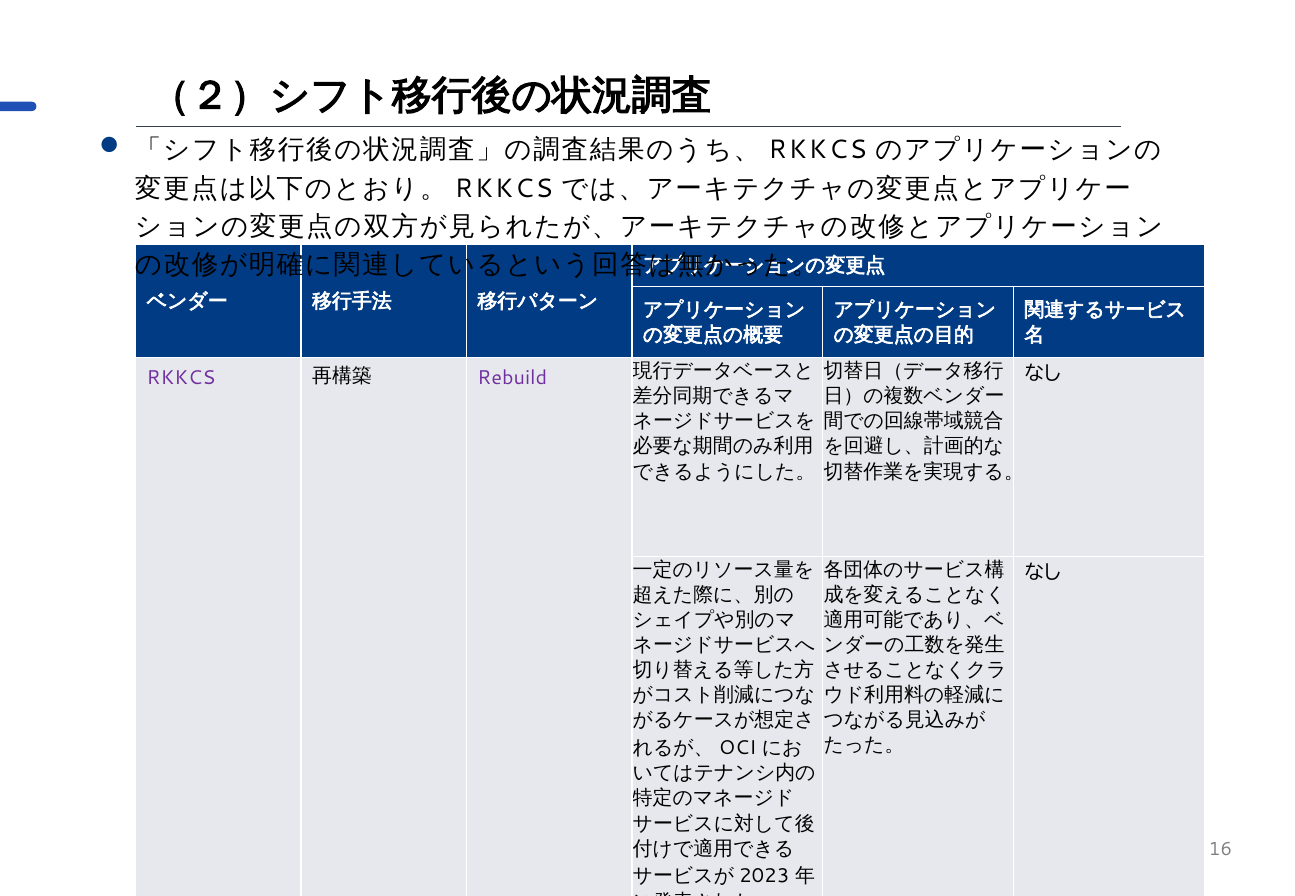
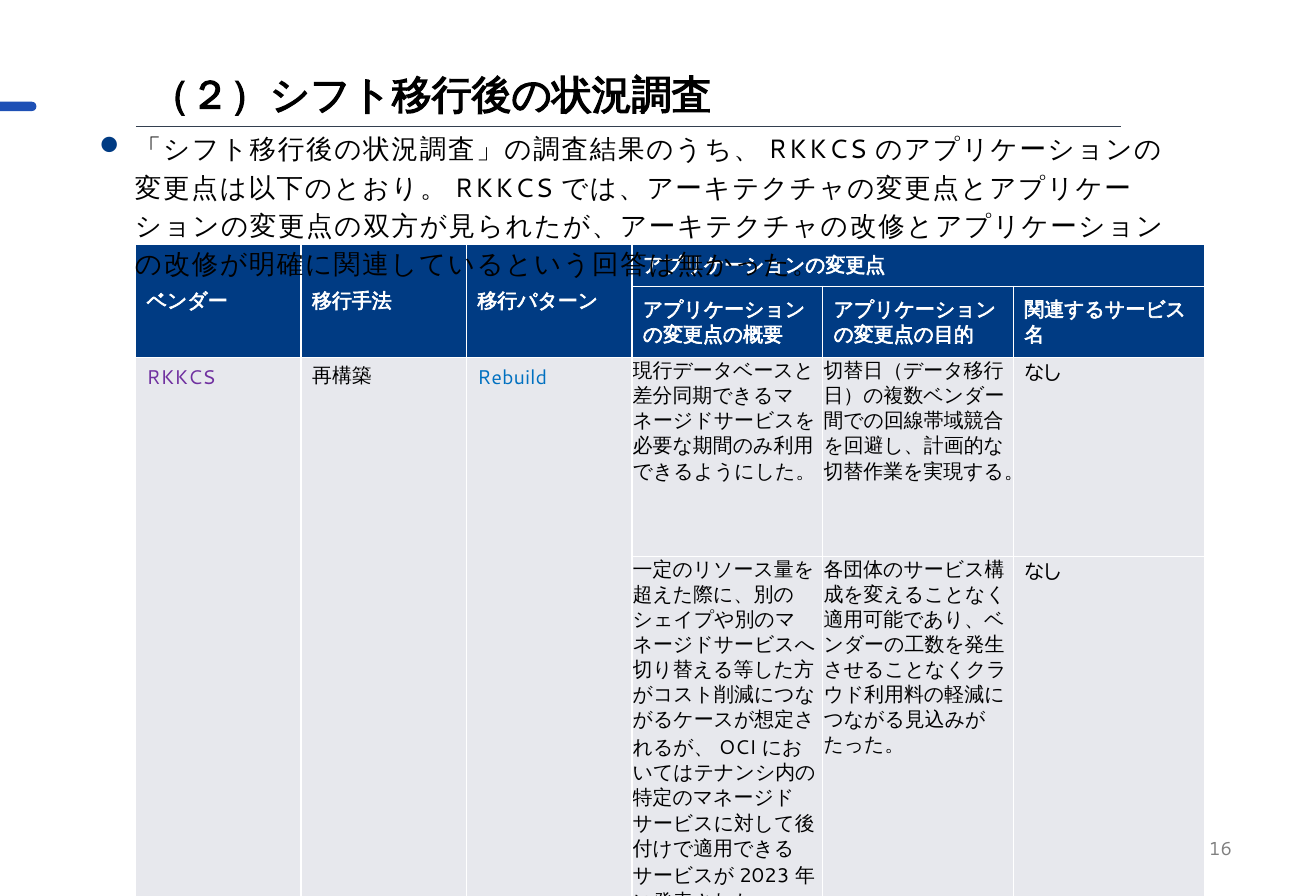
Rebuild colour: purple -> blue
